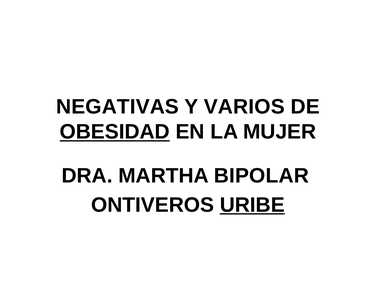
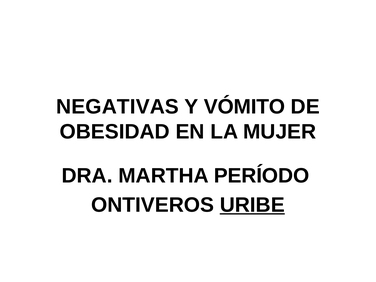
VARIOS: VARIOS -> VÓMITO
OBESIDAD underline: present -> none
BIPOLAR: BIPOLAR -> PERÍODO
